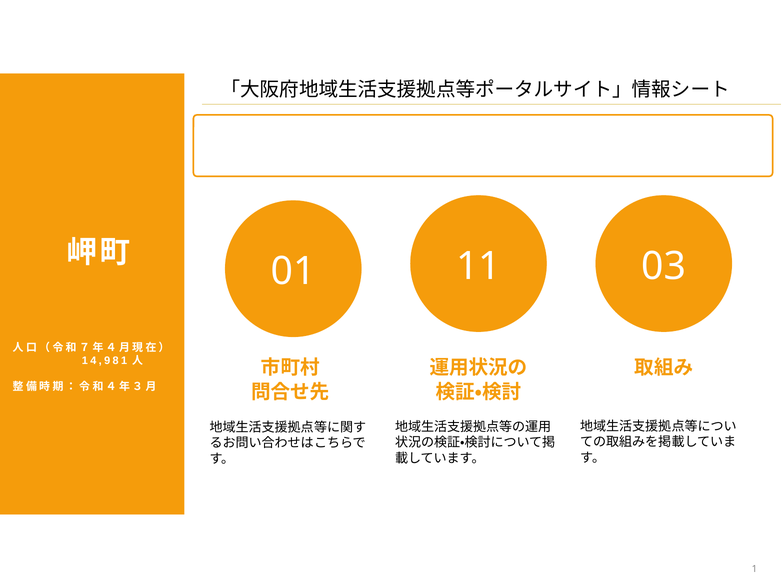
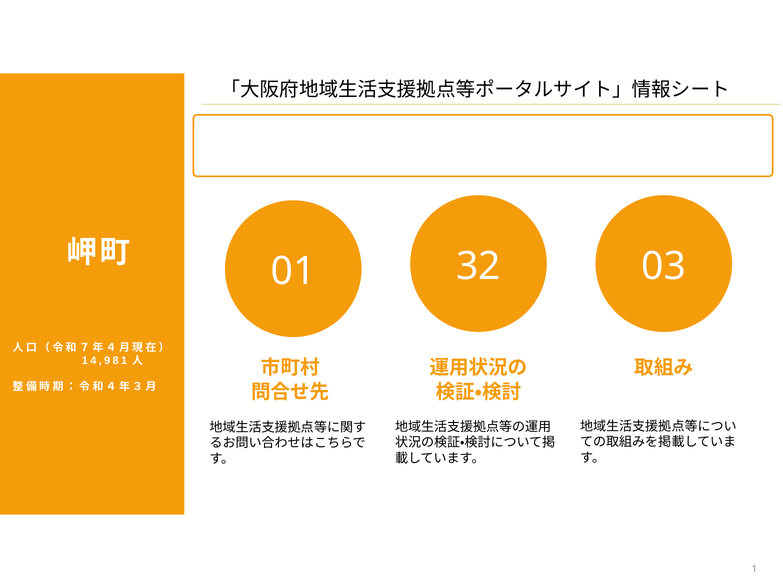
11: 11 -> 32
